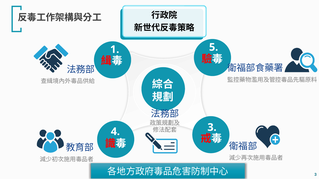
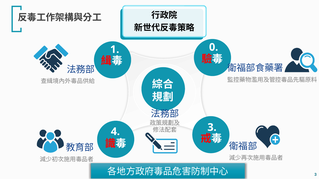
5: 5 -> 0
